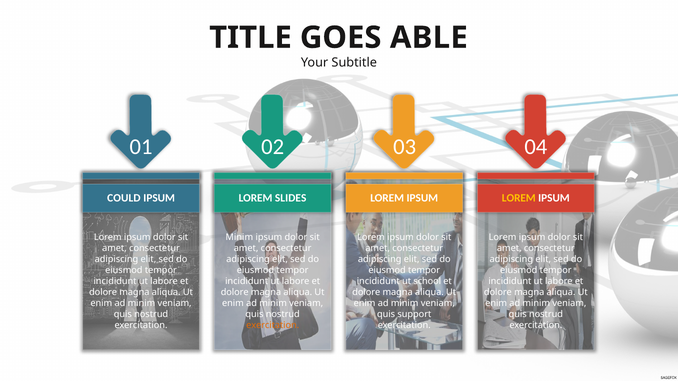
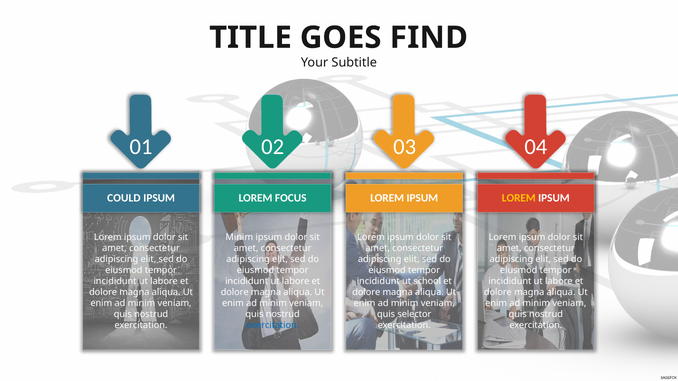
ABLE: ABLE -> FIND
SLIDES: SLIDES -> FOCUS
support: support -> selector
exercitation at (273, 326) colour: orange -> blue
